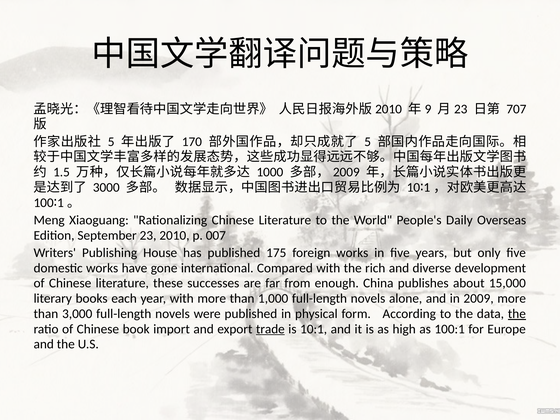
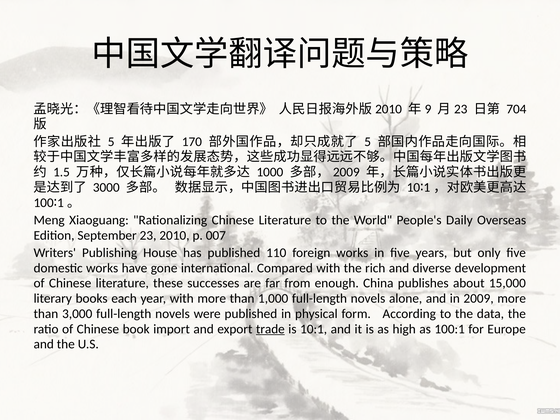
707: 707 -> 704
175: 175 -> 110
the at (517, 314) underline: present -> none
